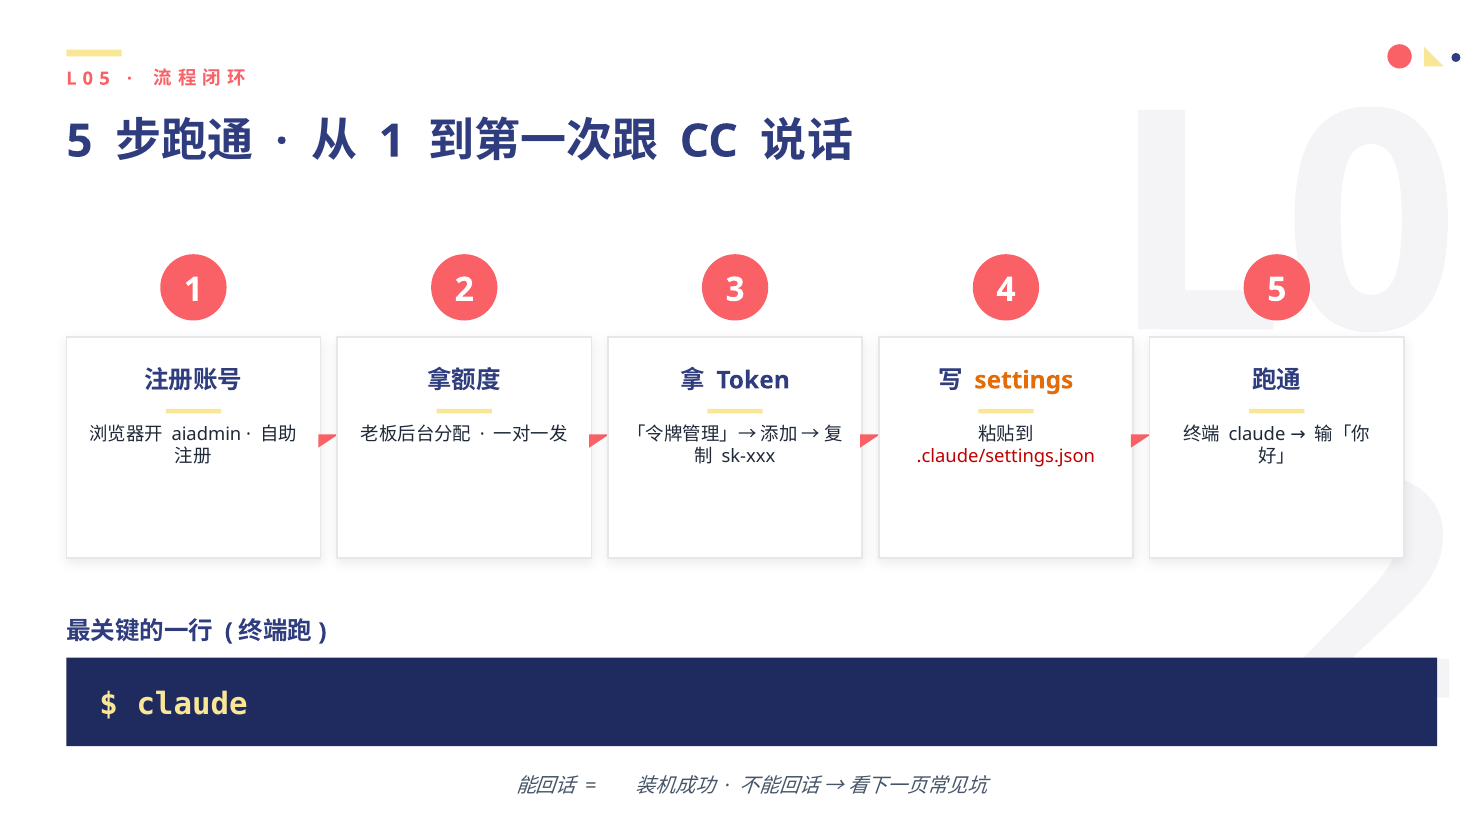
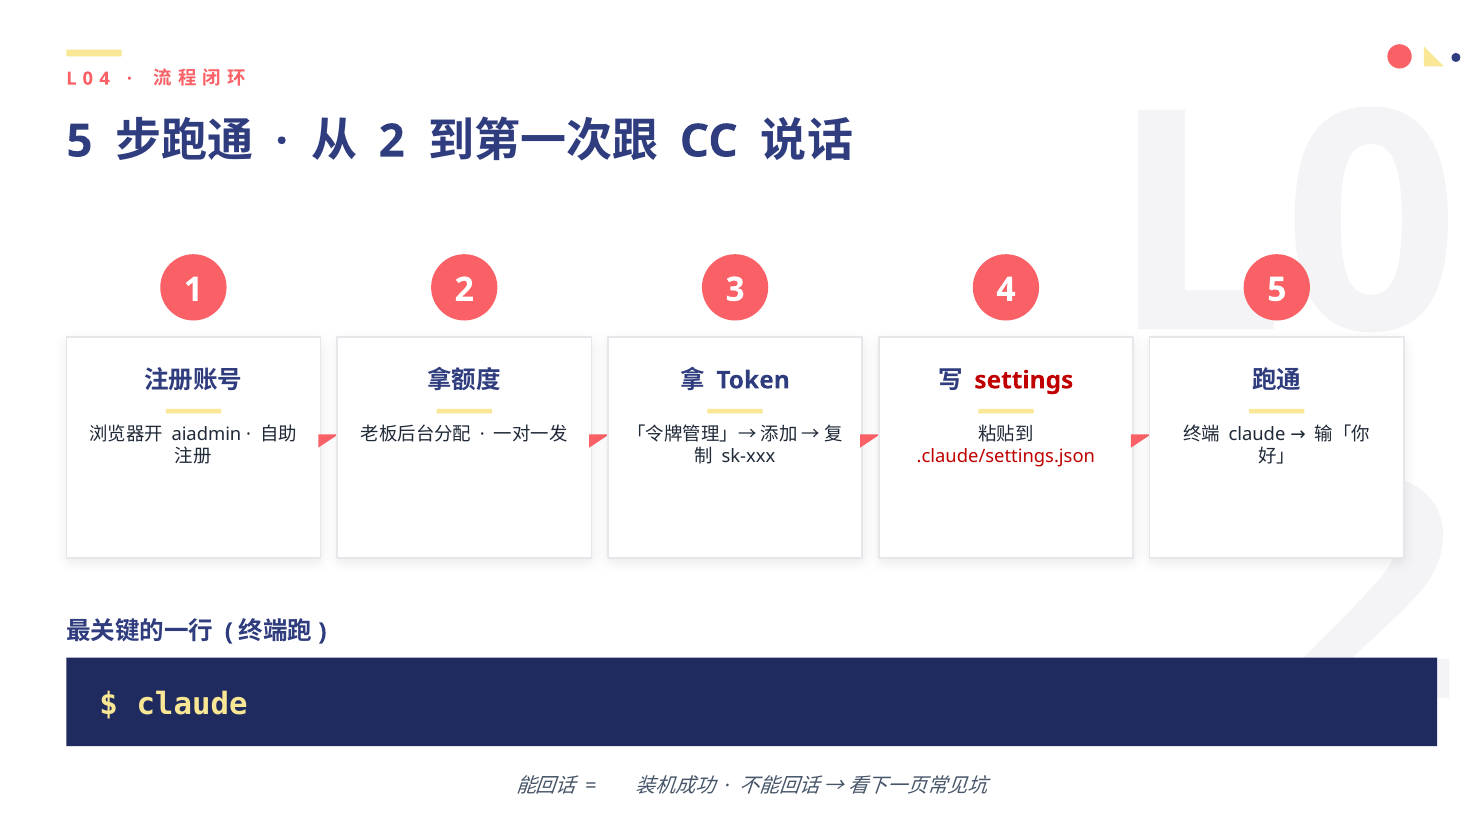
0 5: 5 -> 4
1 at (392, 141): 1 -> 2
settings colour: orange -> red
